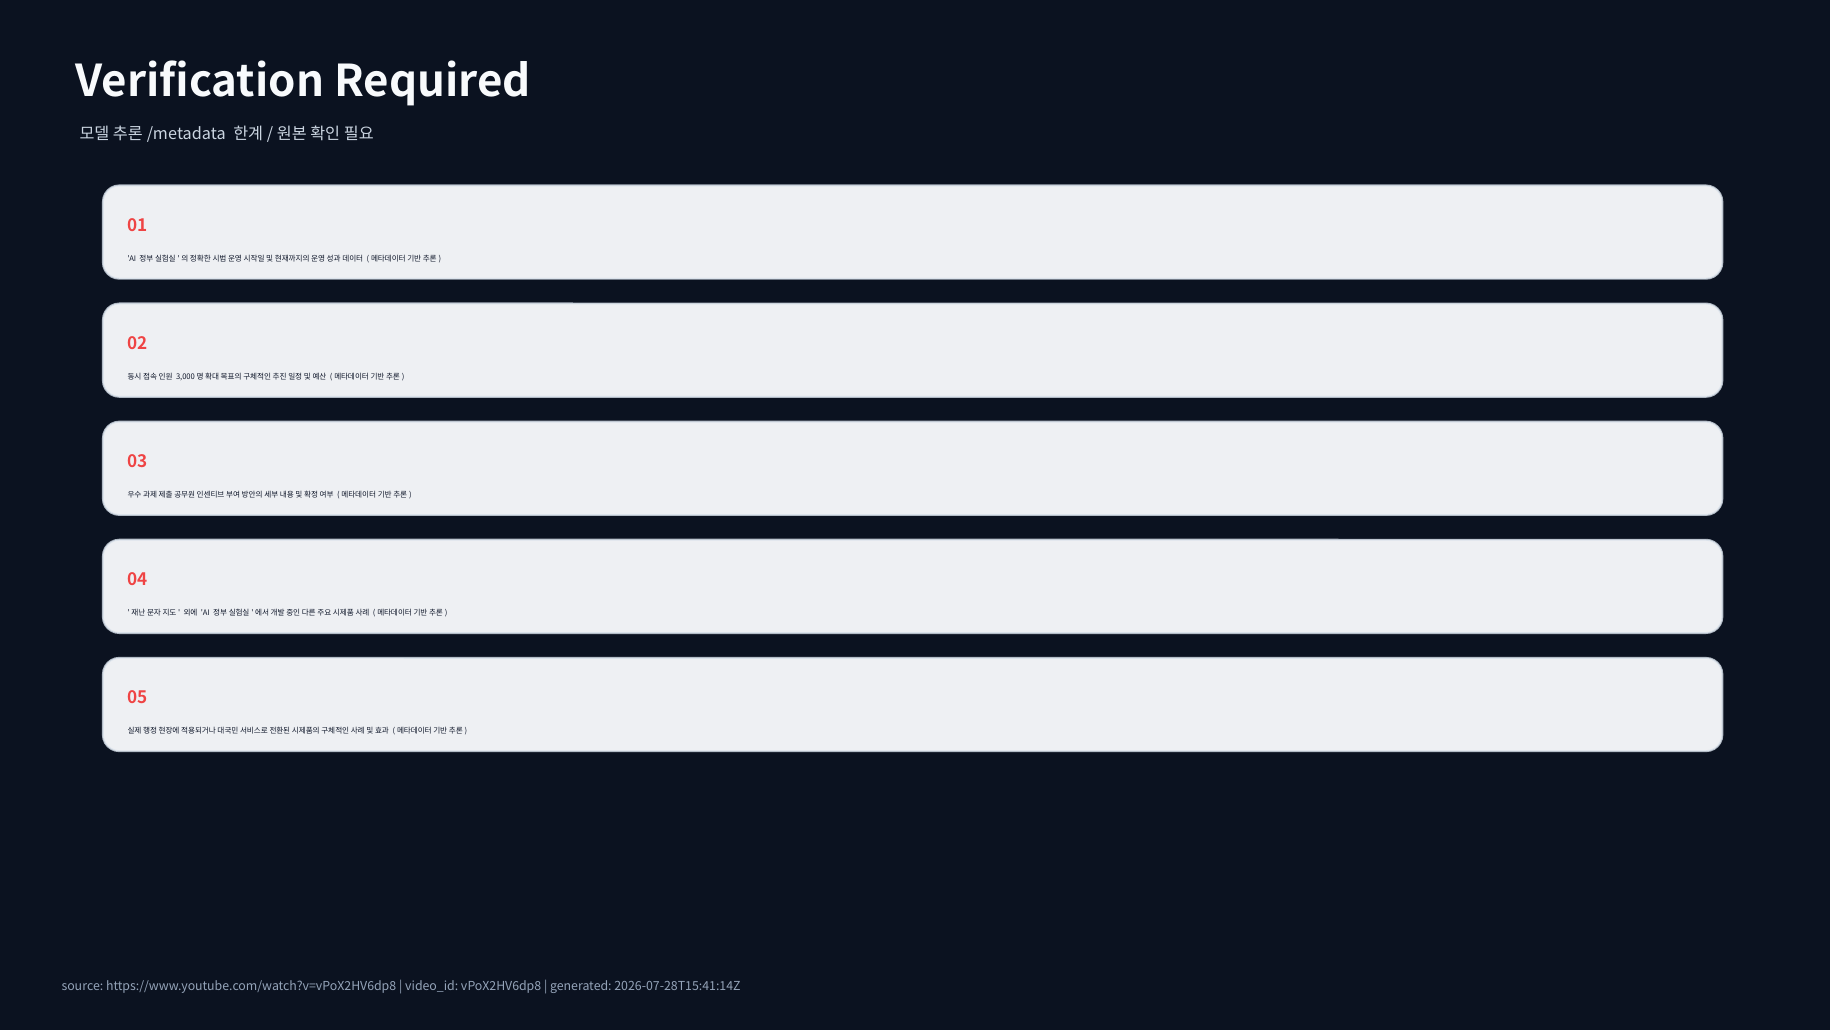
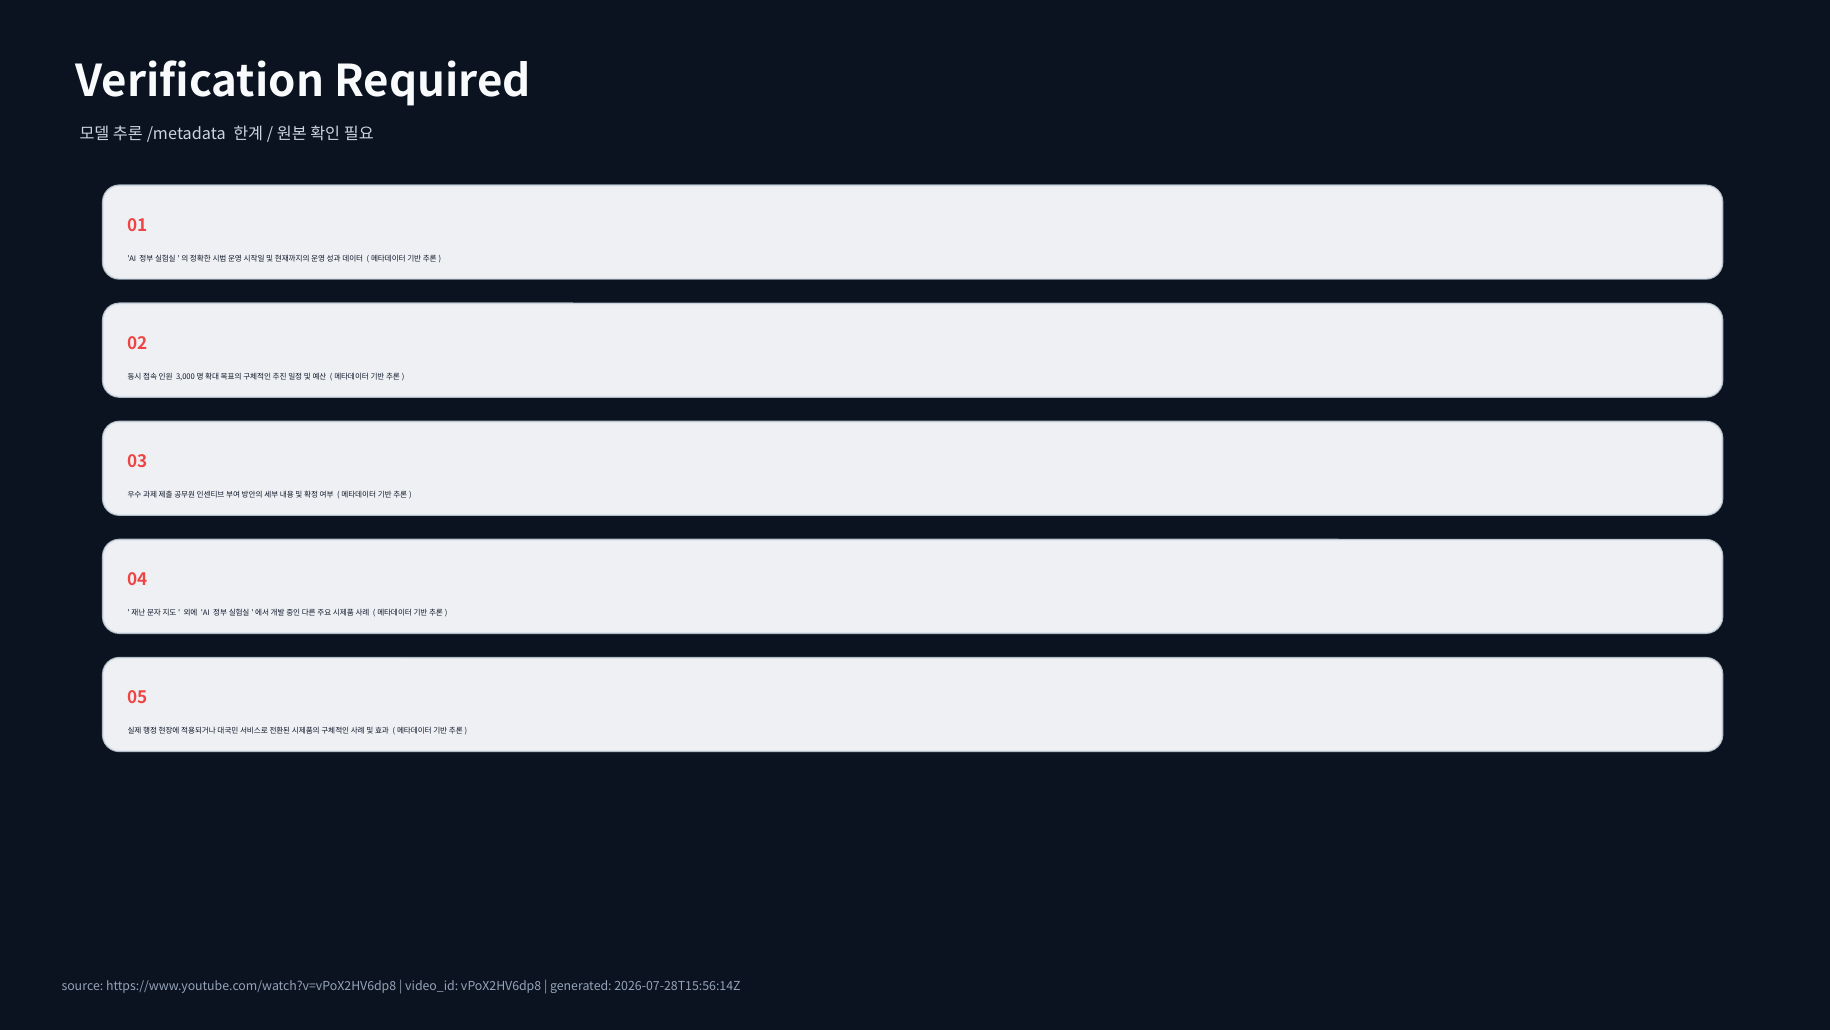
2026-07-28T15:41:14Z: 2026-07-28T15:41:14Z -> 2026-07-28T15:56:14Z
